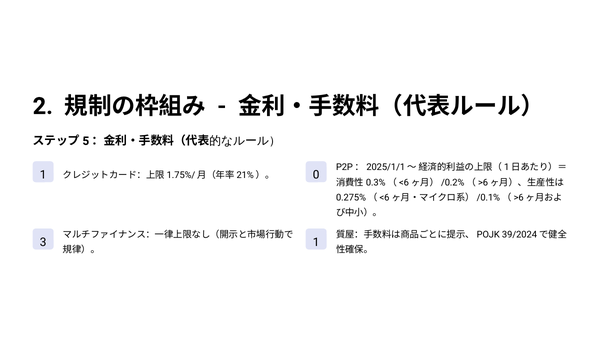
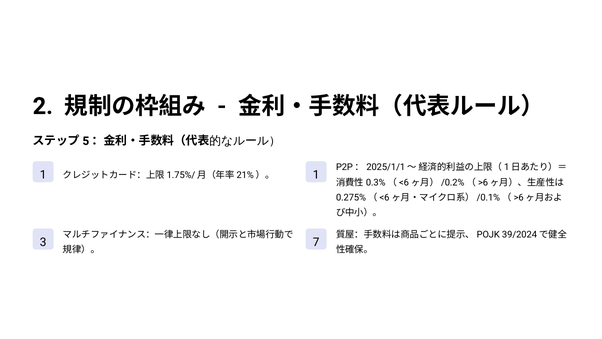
1 0: 0 -> 1
3 1: 1 -> 7
